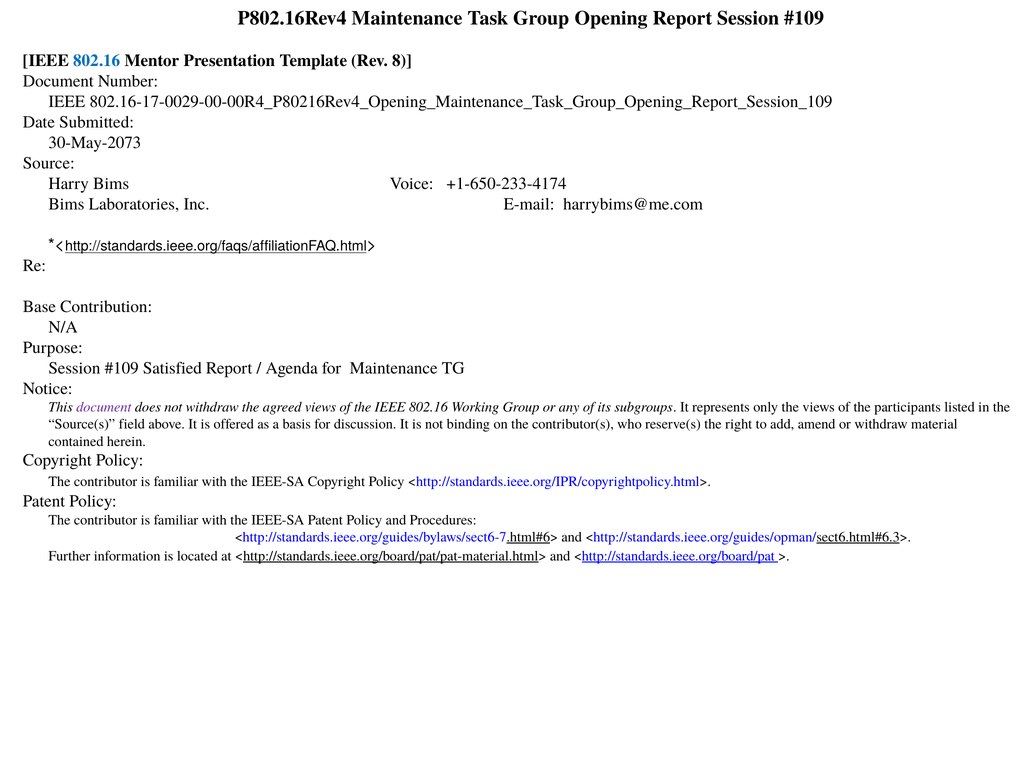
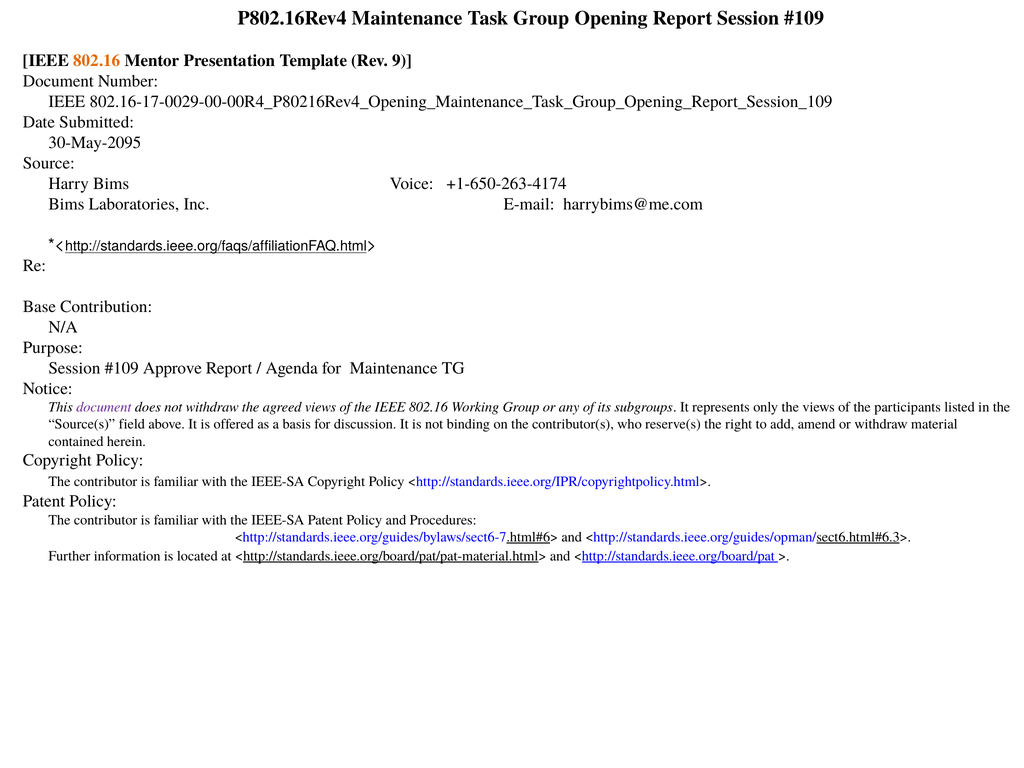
802.16 at (97, 61) colour: blue -> orange
8: 8 -> 9
30-May-2073: 30-May-2073 -> 30-May-2095
+1-650-233-4174: +1-650-233-4174 -> +1-650-263-4174
Satisfied: Satisfied -> Approve
